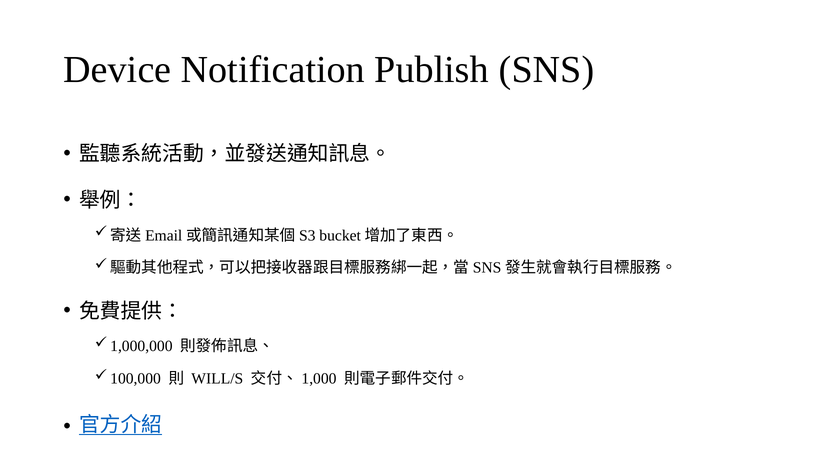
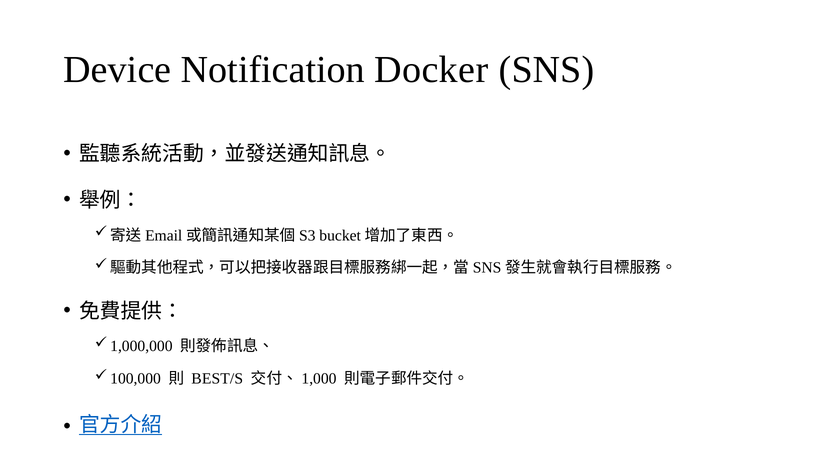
Publish: Publish -> Docker
WILL/S: WILL/S -> BEST/S
